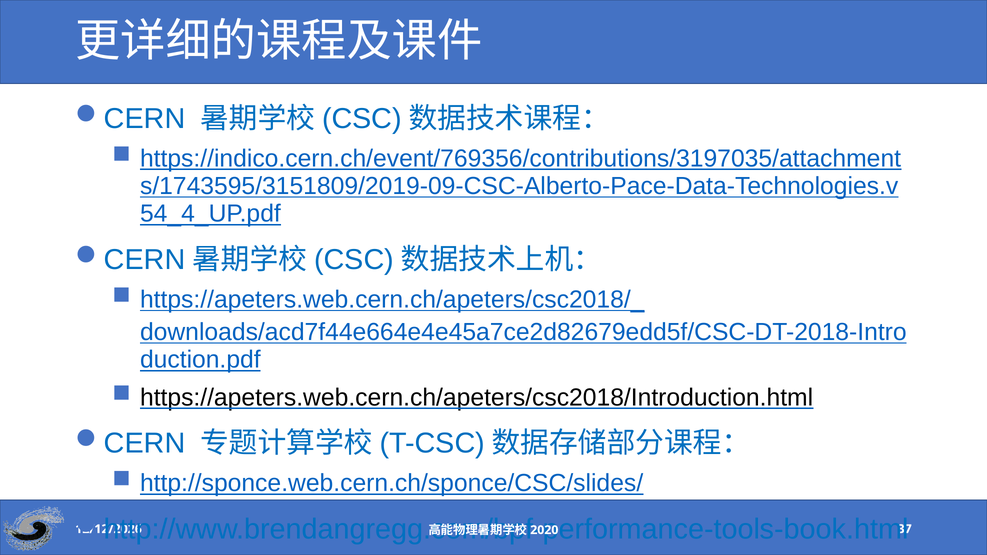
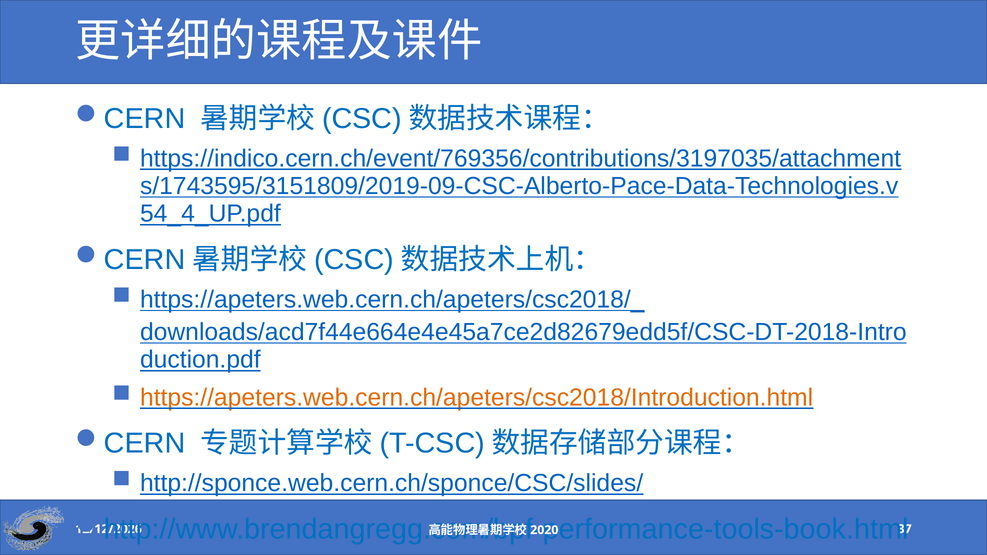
https://apeters.web.cern.ch/apeters/csc2018/Introduction.html colour: black -> orange
